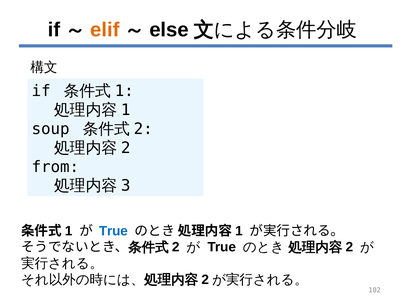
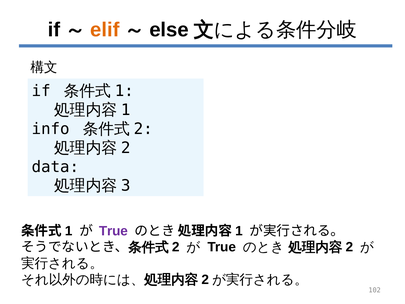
soup: soup -> info
from: from -> data
True at (113, 231) colour: blue -> purple
